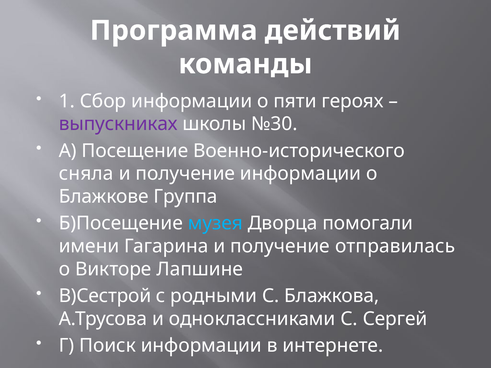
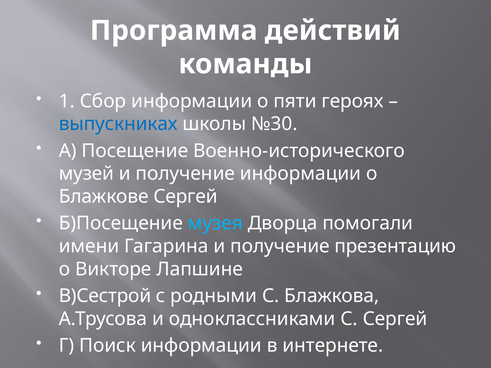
выпускниках colour: purple -> blue
сняла: сняла -> музей
Блажкове Группа: Группа -> Сергей
отправилась: отправилась -> презентацию
